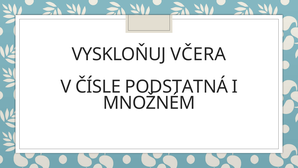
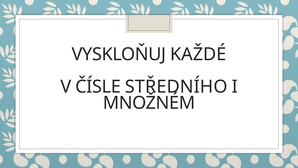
VČERA: VČERA -> KAŽDÉ
PODSTATNÁ: PODSTATNÁ -> STŘEDNÍHO
